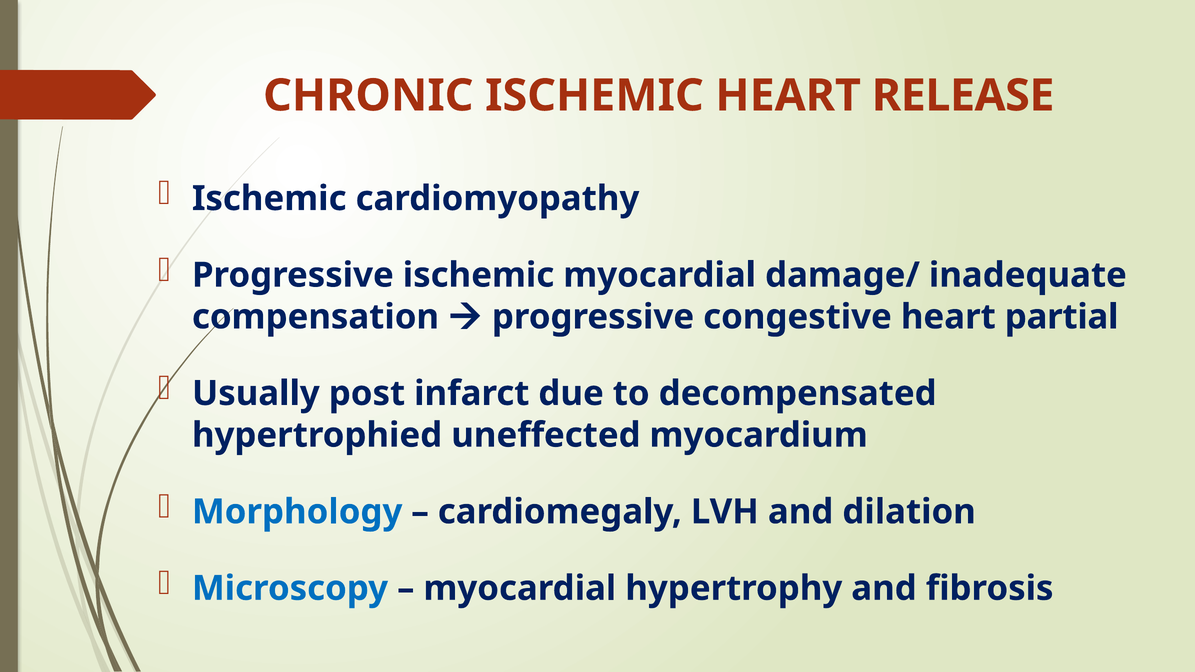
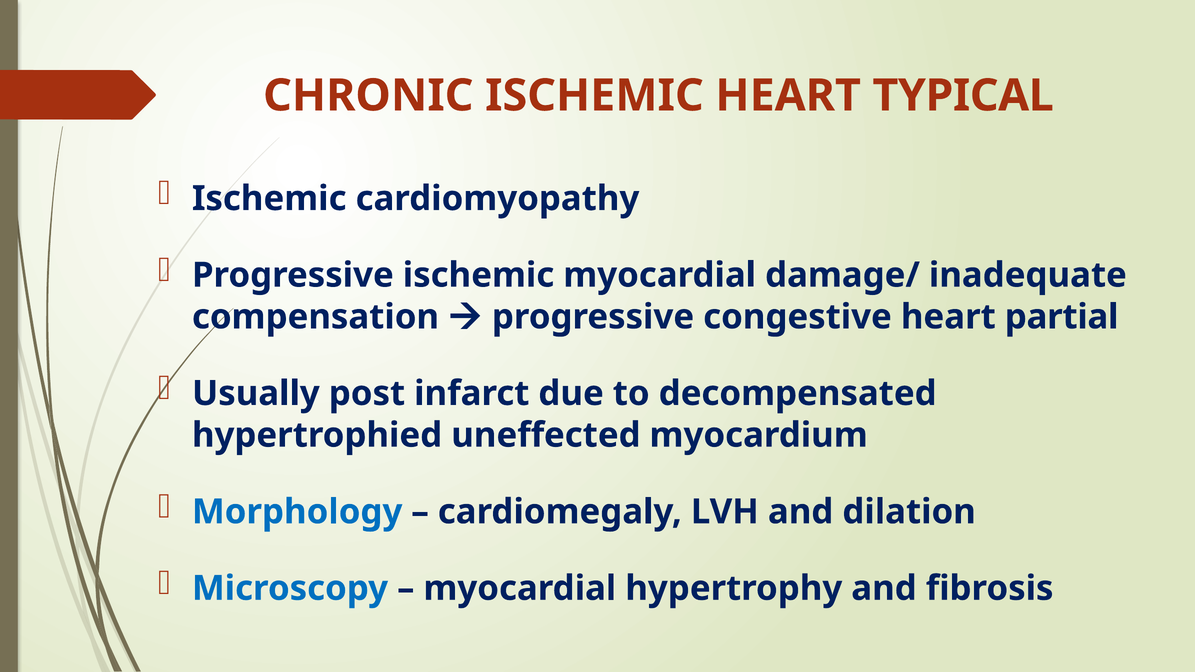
RELEASE: RELEASE -> TYPICAL
